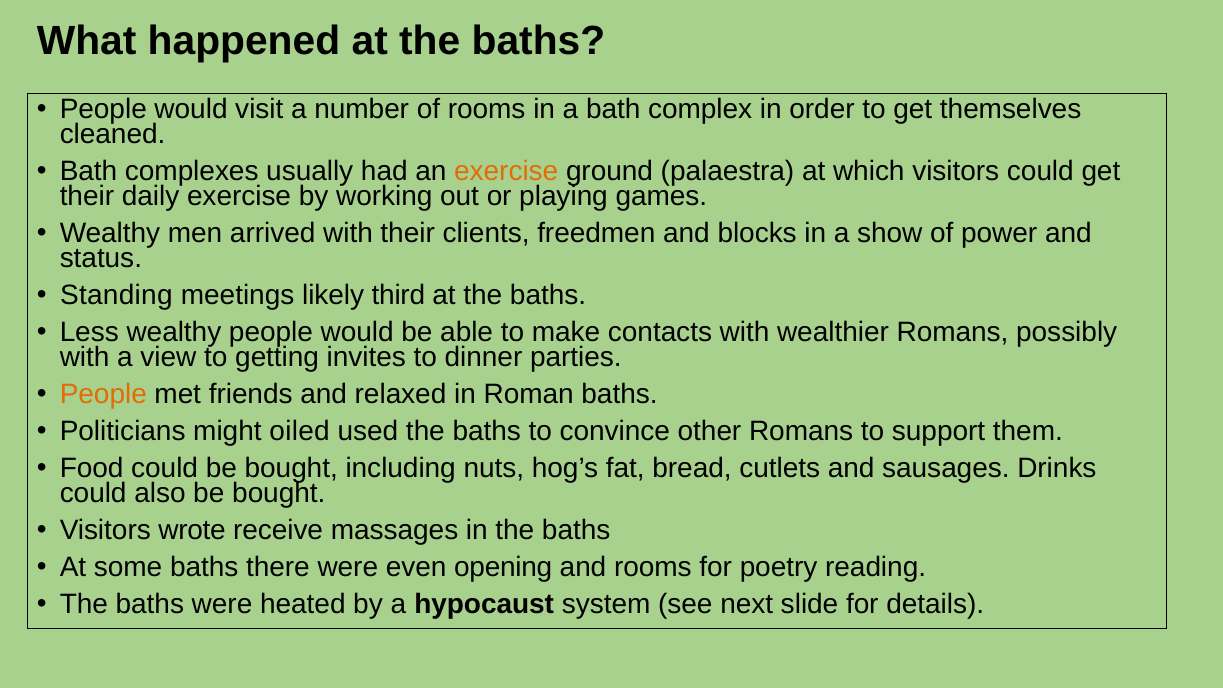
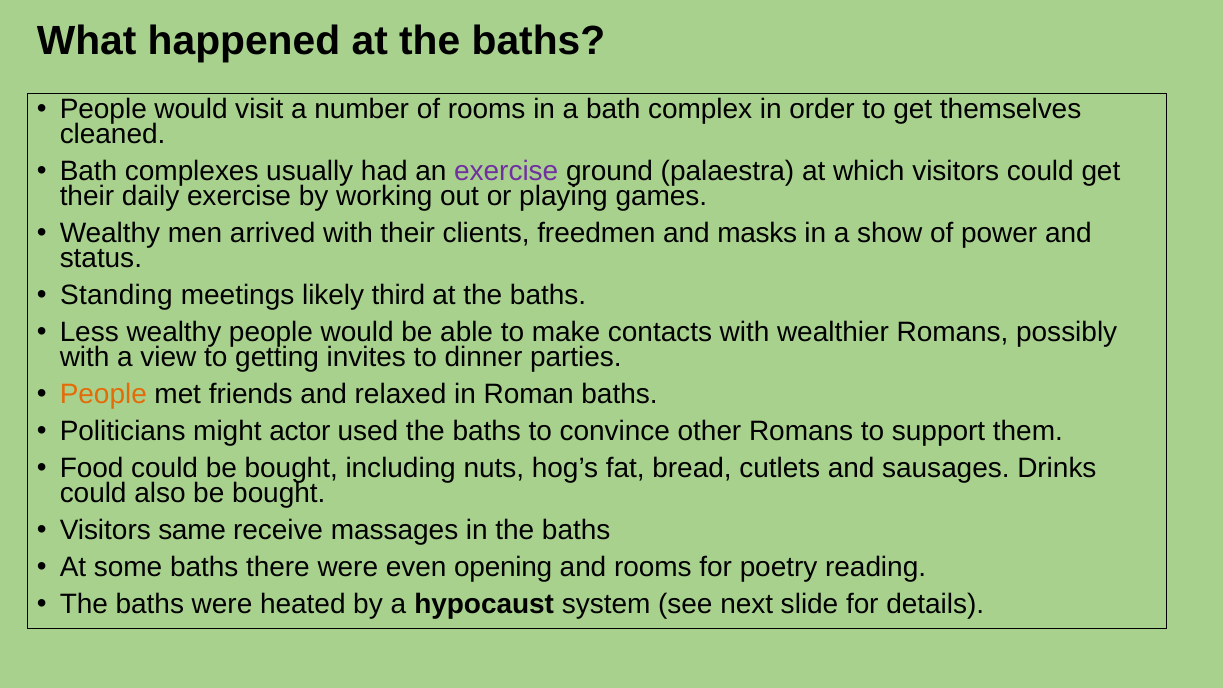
exercise at (506, 171) colour: orange -> purple
blocks: blocks -> masks
oiled: oiled -> actor
wrote: wrote -> same
